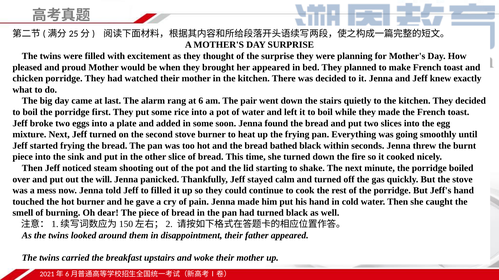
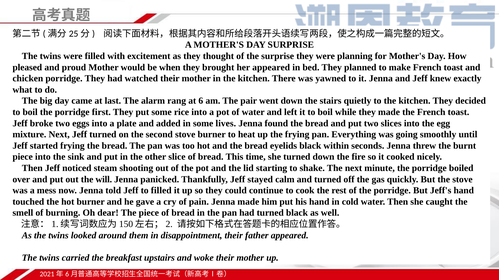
was decided: decided -> yawned
soon: soon -> lives
bathed: bathed -> eyelids
